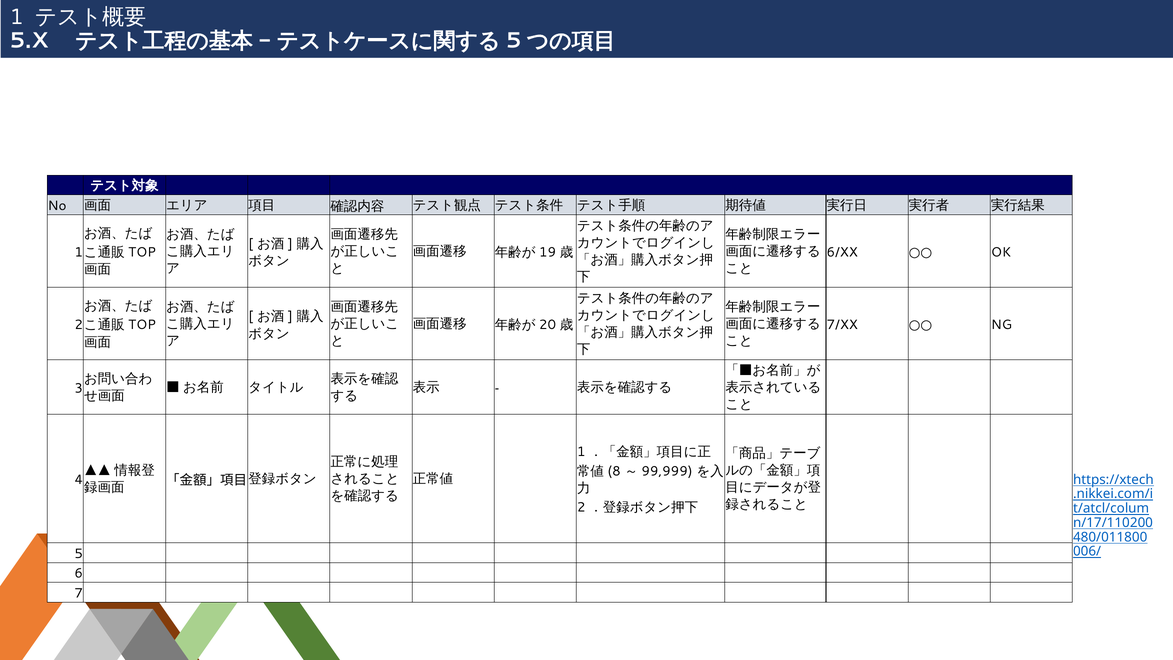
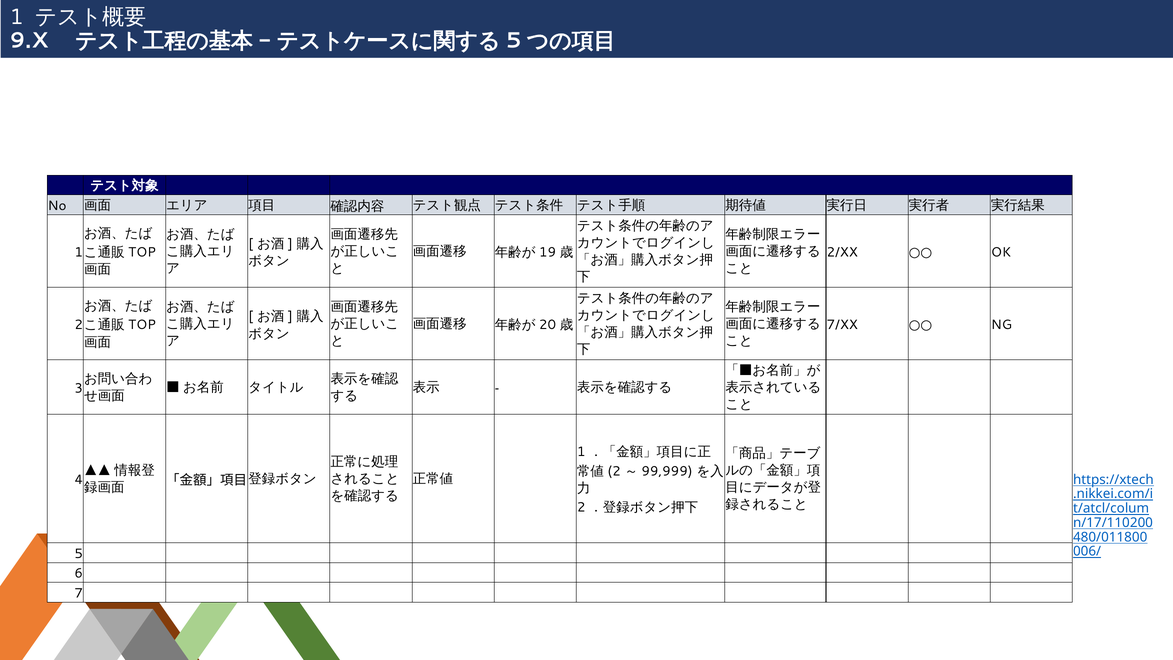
5.X: 5.X -> 9.X
6/XX: 6/XX -> 2/XX
8 at (614, 471): 8 -> 2
